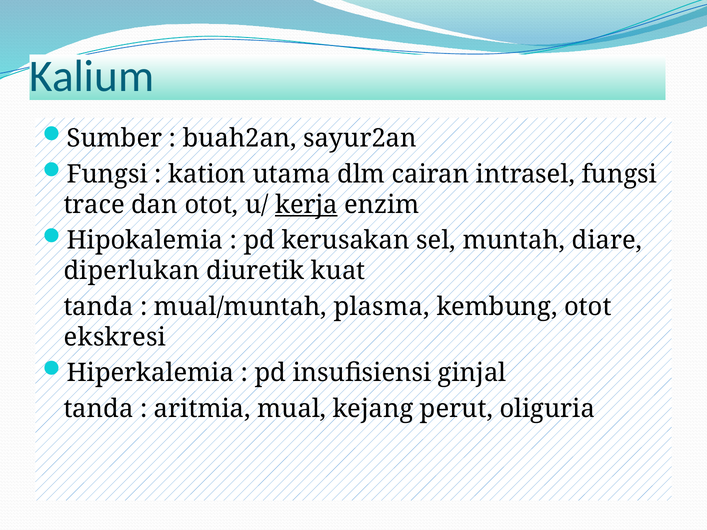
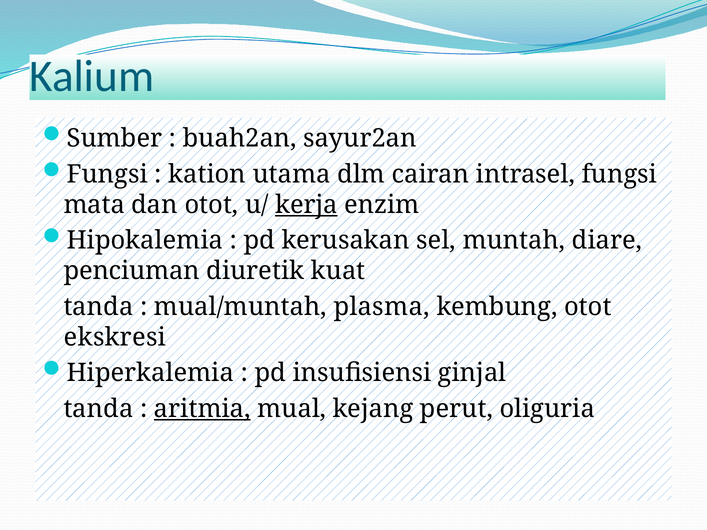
trace: trace -> mata
diperlukan: diperlukan -> penciuman
aritmia underline: none -> present
